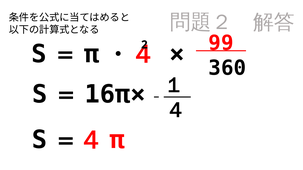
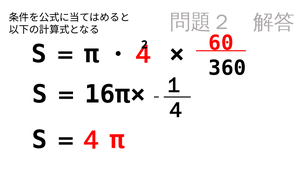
99: 99 -> 60
